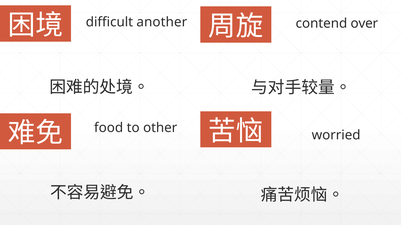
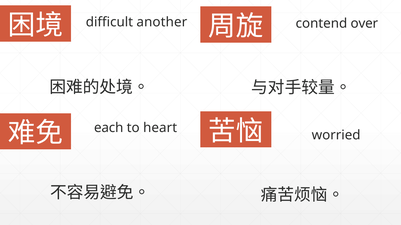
food: food -> each
other: other -> heart
